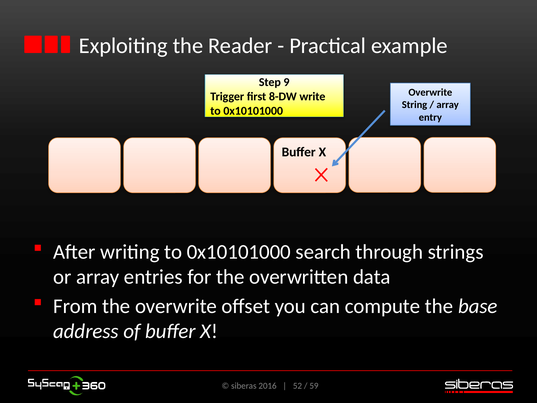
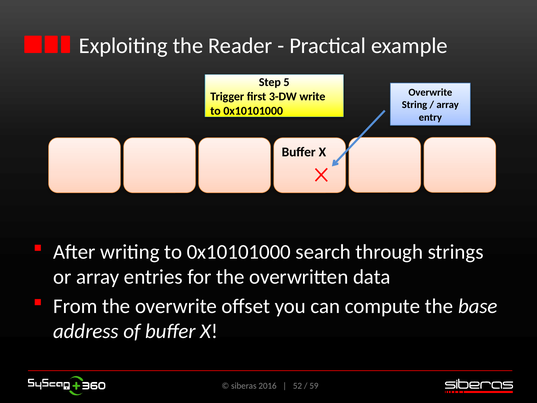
9: 9 -> 5
8-DW: 8-DW -> 3-DW
